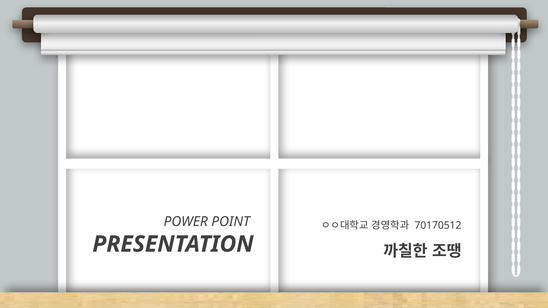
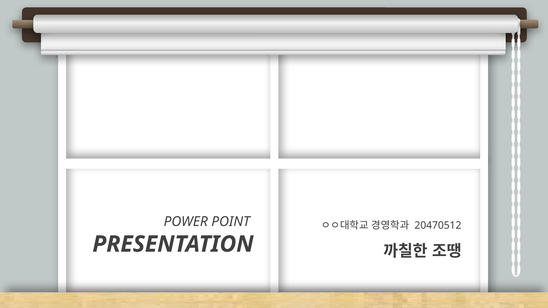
70170512: 70170512 -> 20470512
